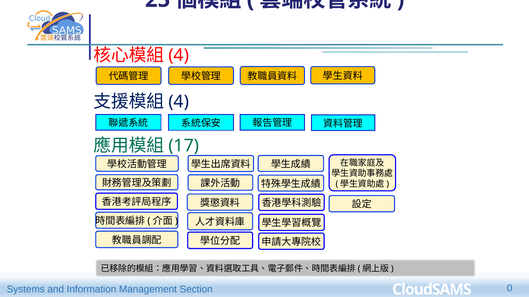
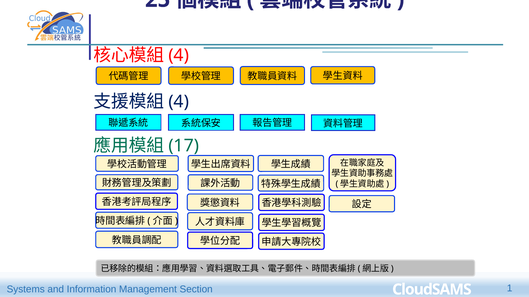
0: 0 -> 1
